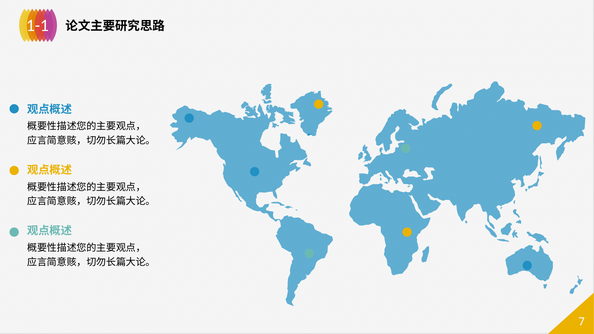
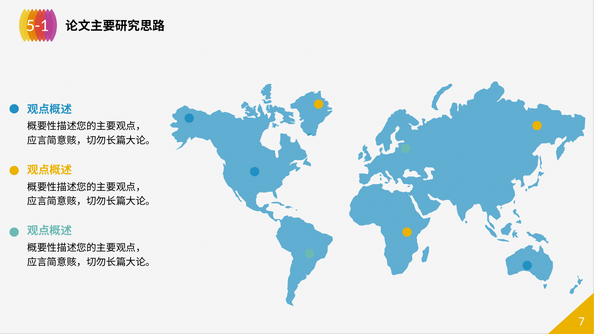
1-1: 1-1 -> 5-1
